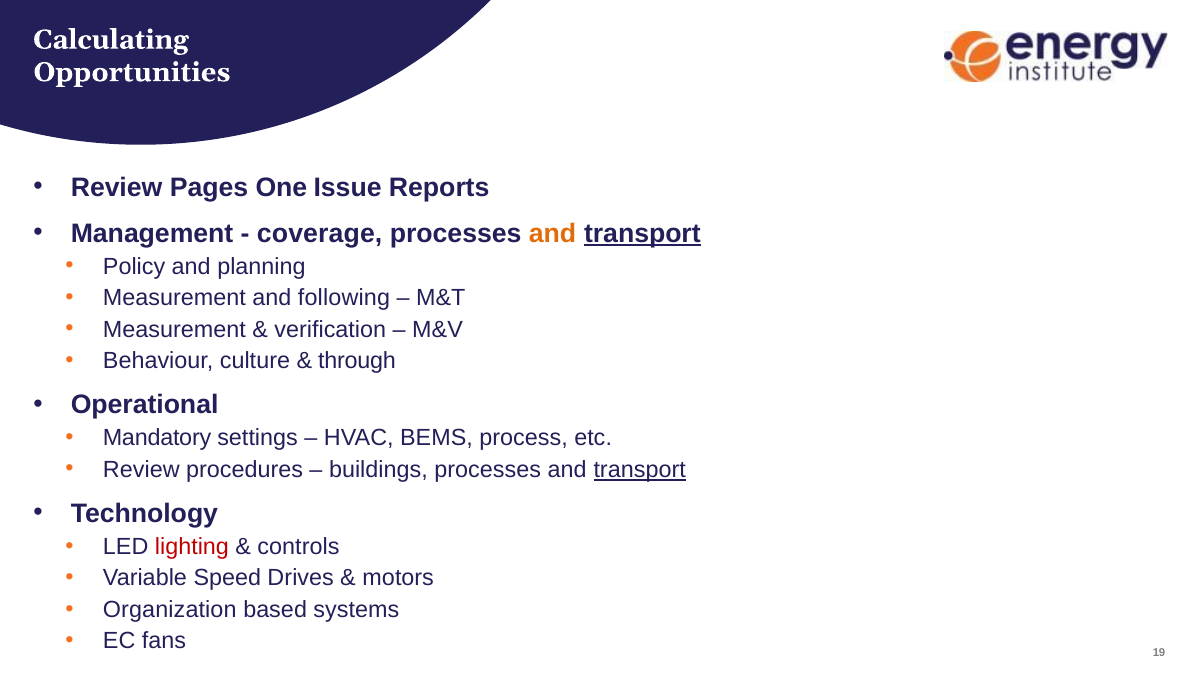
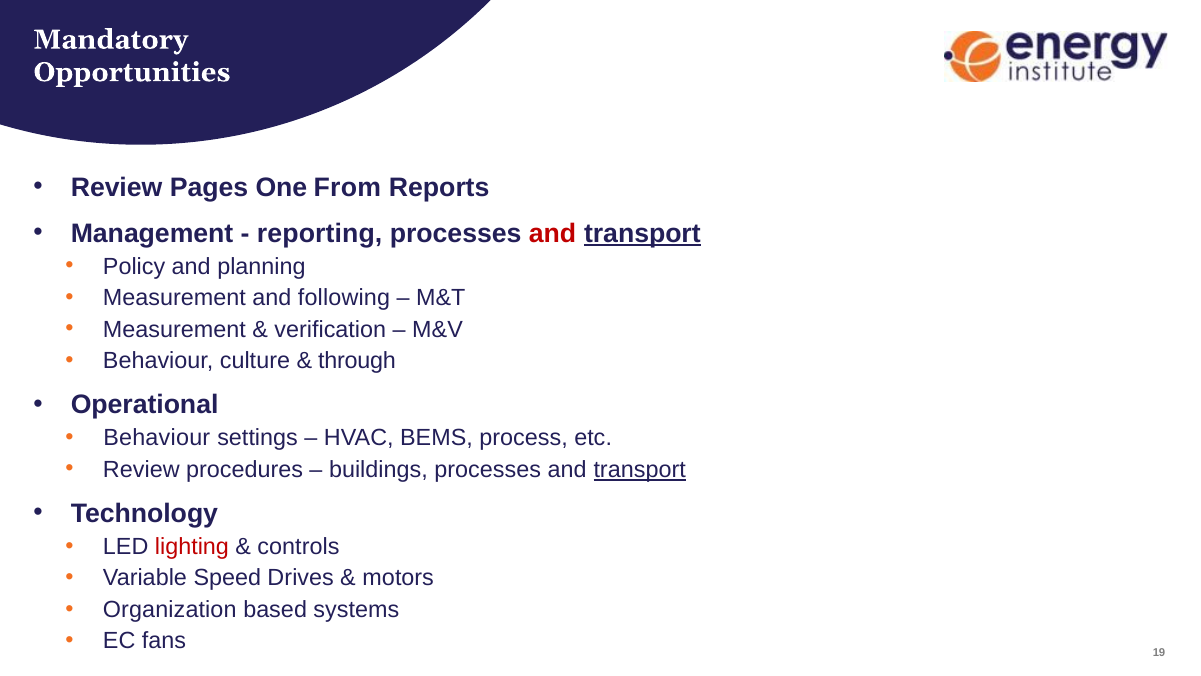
Calculating: Calculating -> Mandatory
Issue: Issue -> From
coverage: coverage -> reporting
and at (553, 233) colour: orange -> red
Mandatory at (157, 438): Mandatory -> Behaviour
